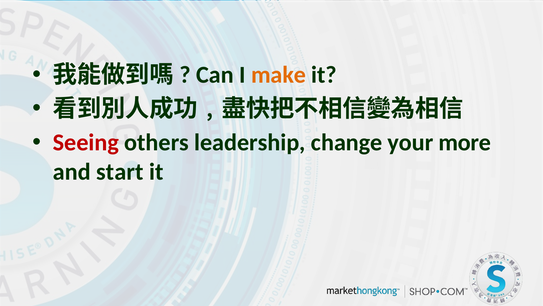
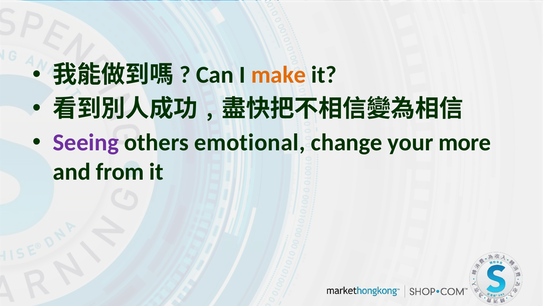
Seeing colour: red -> purple
leadership: leadership -> emotional
start: start -> from
